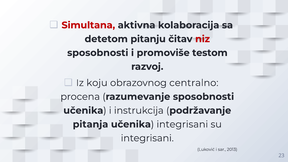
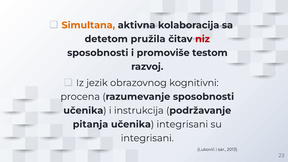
Simultana colour: red -> orange
pitanju: pitanju -> pružila
koju: koju -> jezik
centralno: centralno -> kognitivni
